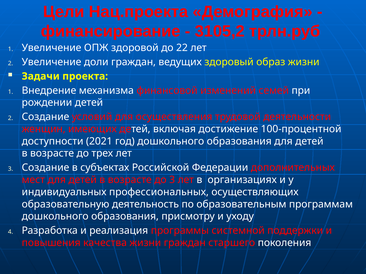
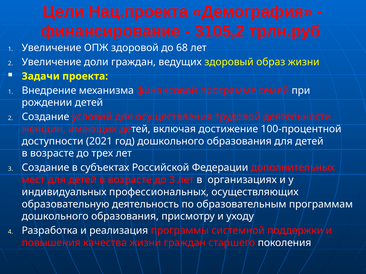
22: 22 -> 68
изменений: изменений -> программе
